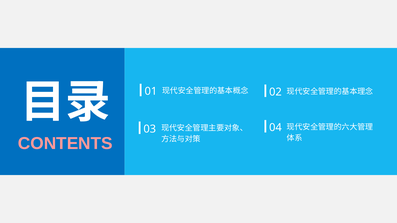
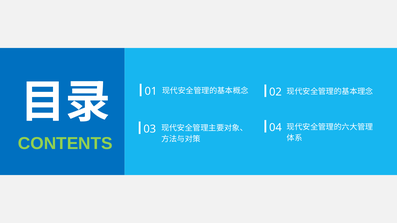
CONTENTS colour: pink -> light green
